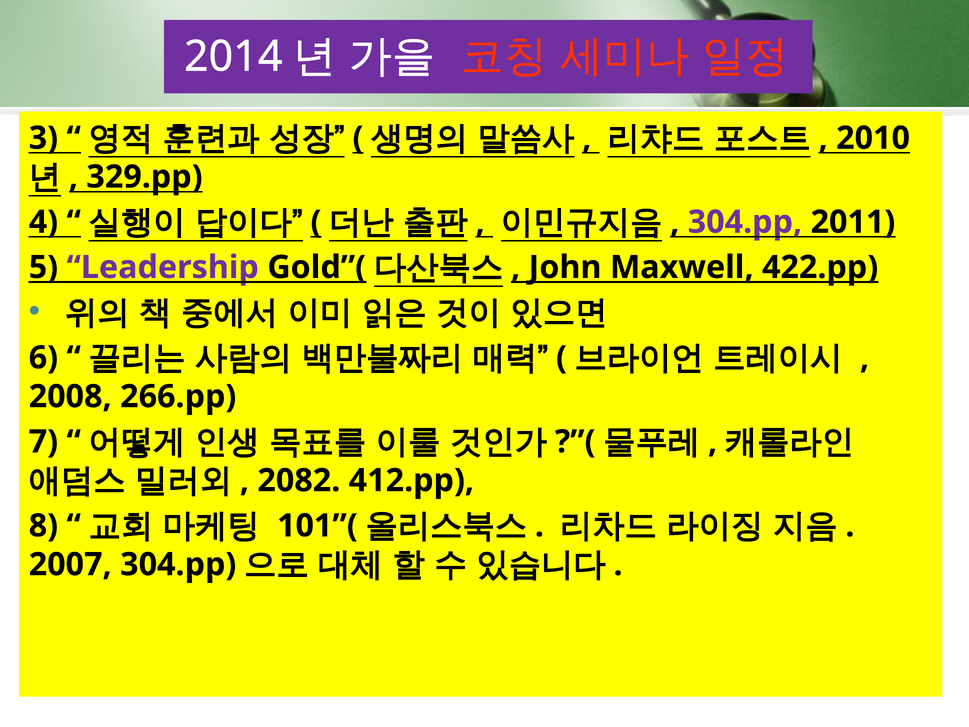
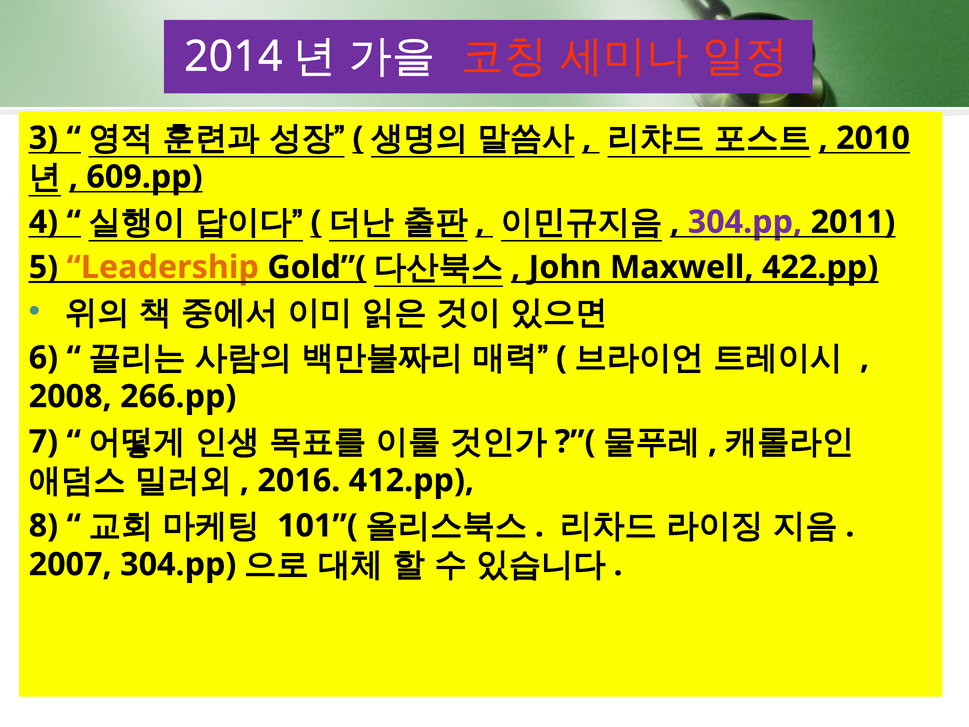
329.pp: 329.pp -> 609.pp
Leadership colour: purple -> orange
2082: 2082 -> 2016
